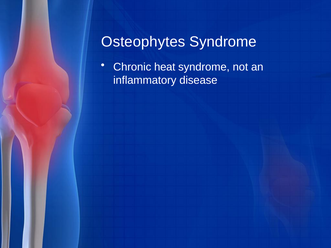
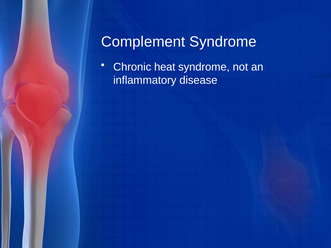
Osteophytes: Osteophytes -> Complement
